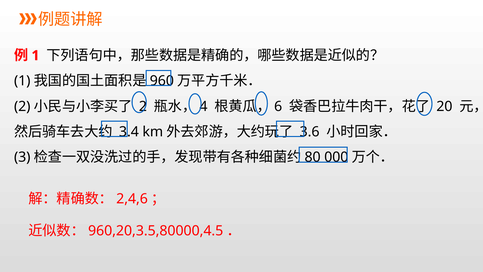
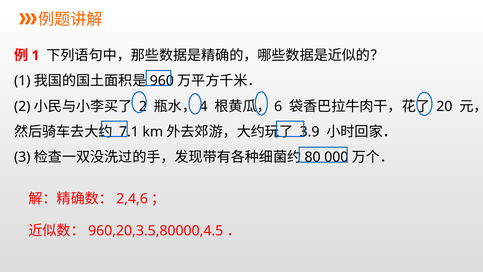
3.4: 3.4 -> 7.1
3.6: 3.6 -> 3.9
